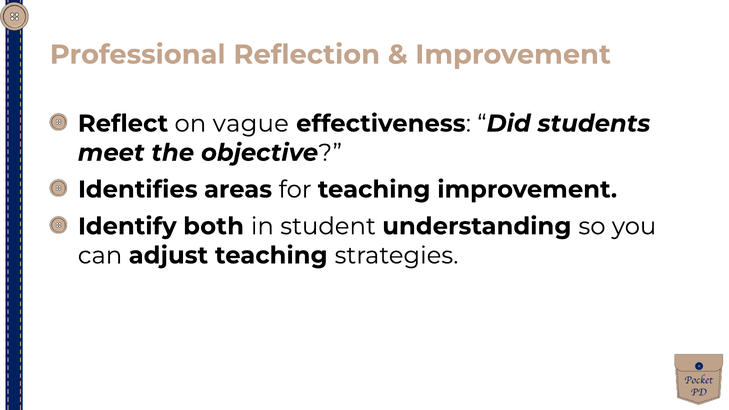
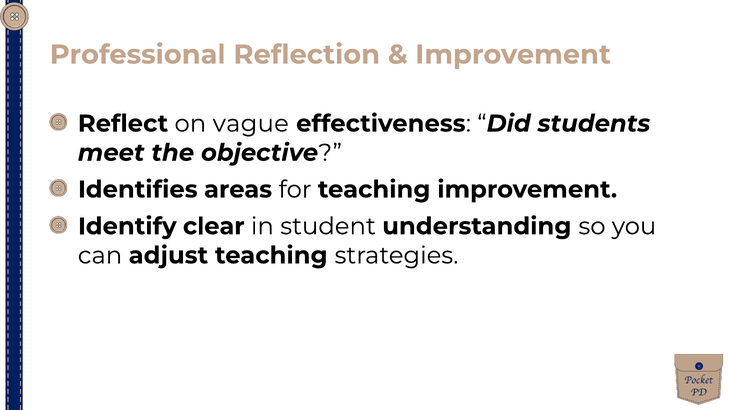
both: both -> clear
